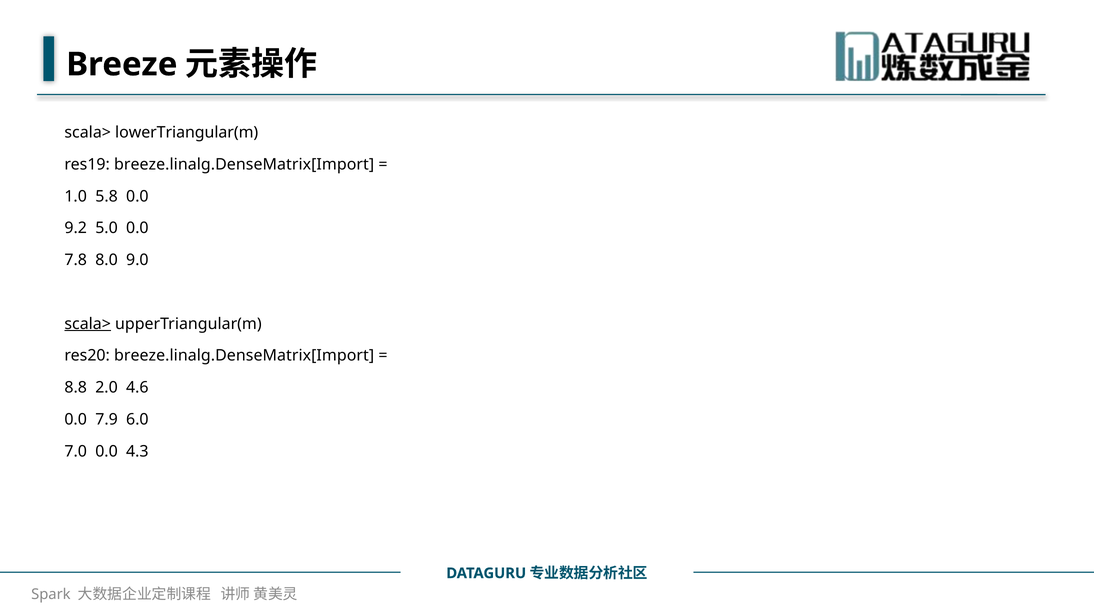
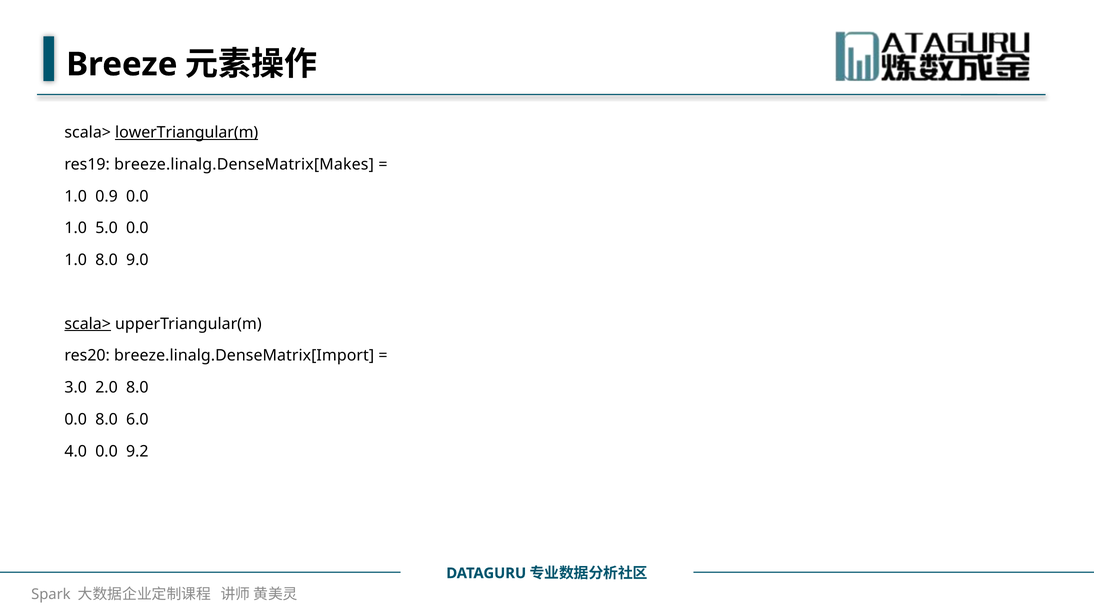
lowerTriangular(m underline: none -> present
res19 breeze.linalg.DenseMatrix[Import: breeze.linalg.DenseMatrix[Import -> breeze.linalg.DenseMatrix[Makes
5.8: 5.8 -> 0.9
9.2 at (76, 228): 9.2 -> 1.0
7.8 at (76, 260): 7.8 -> 1.0
8.8: 8.8 -> 3.0
2.0 4.6: 4.6 -> 8.0
0.0 7.9: 7.9 -> 8.0
7.0: 7.0 -> 4.0
4.3: 4.3 -> 9.2
